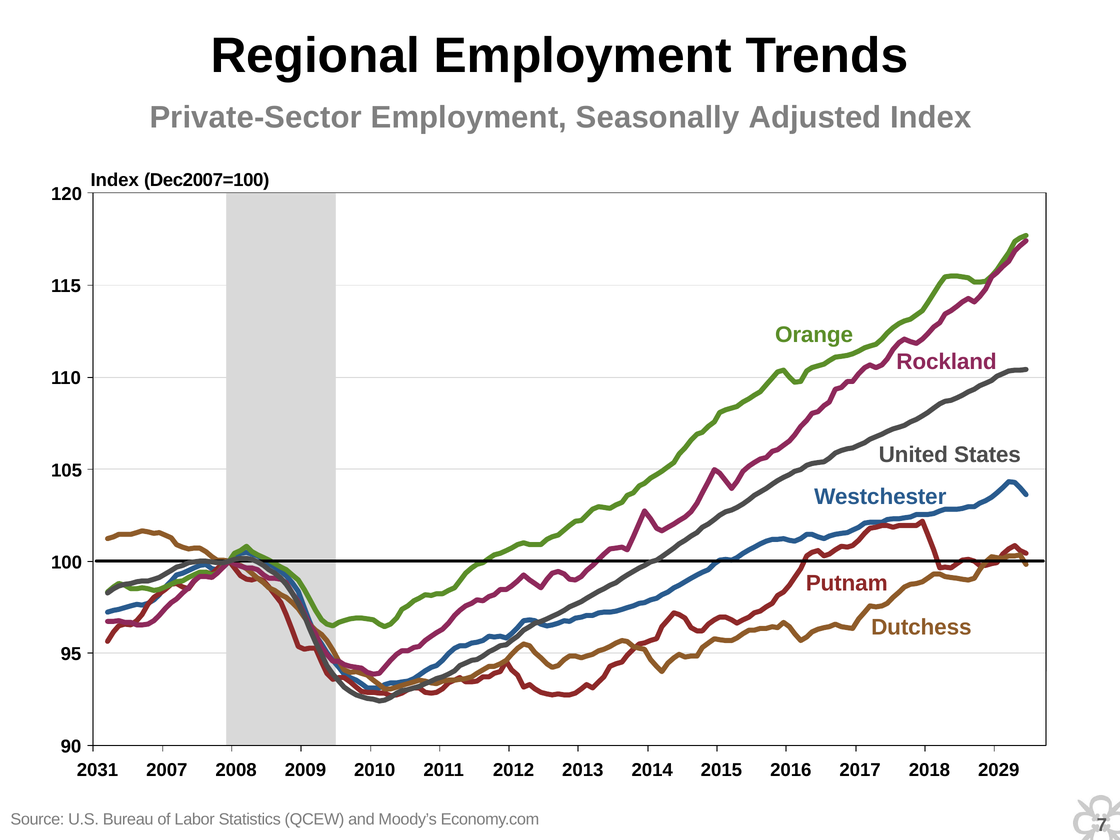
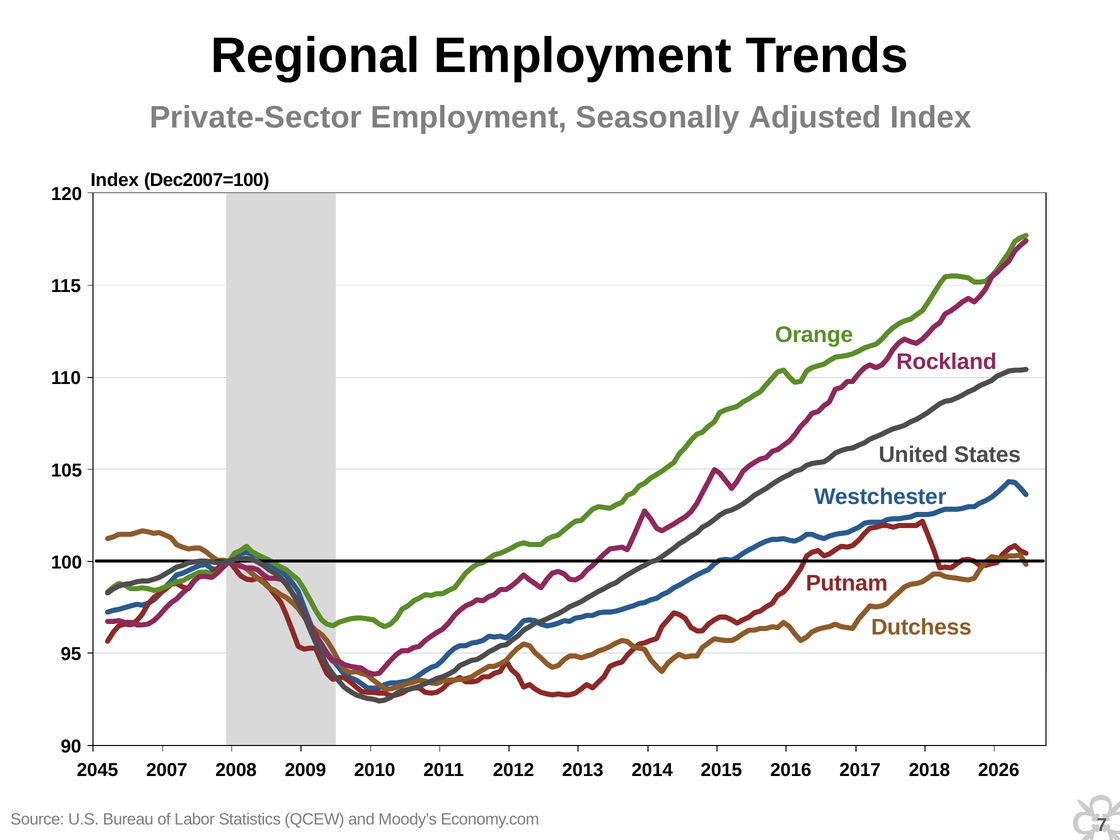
2031: 2031 -> 2045
2029: 2029 -> 2026
